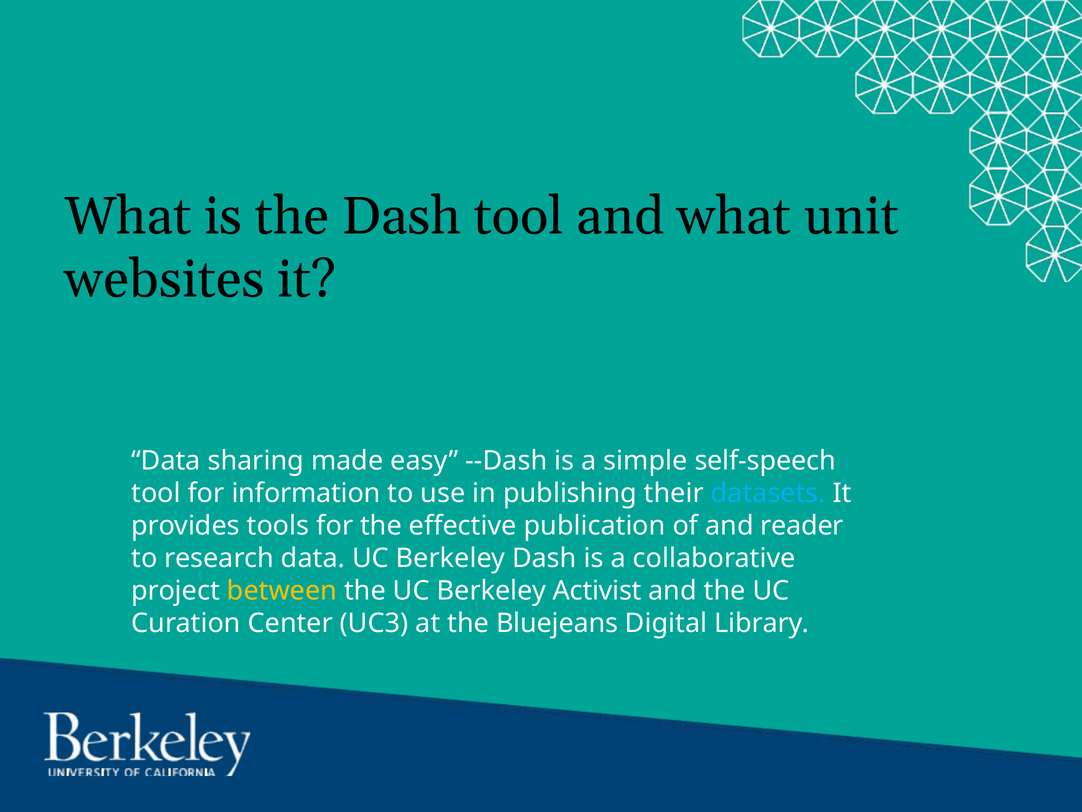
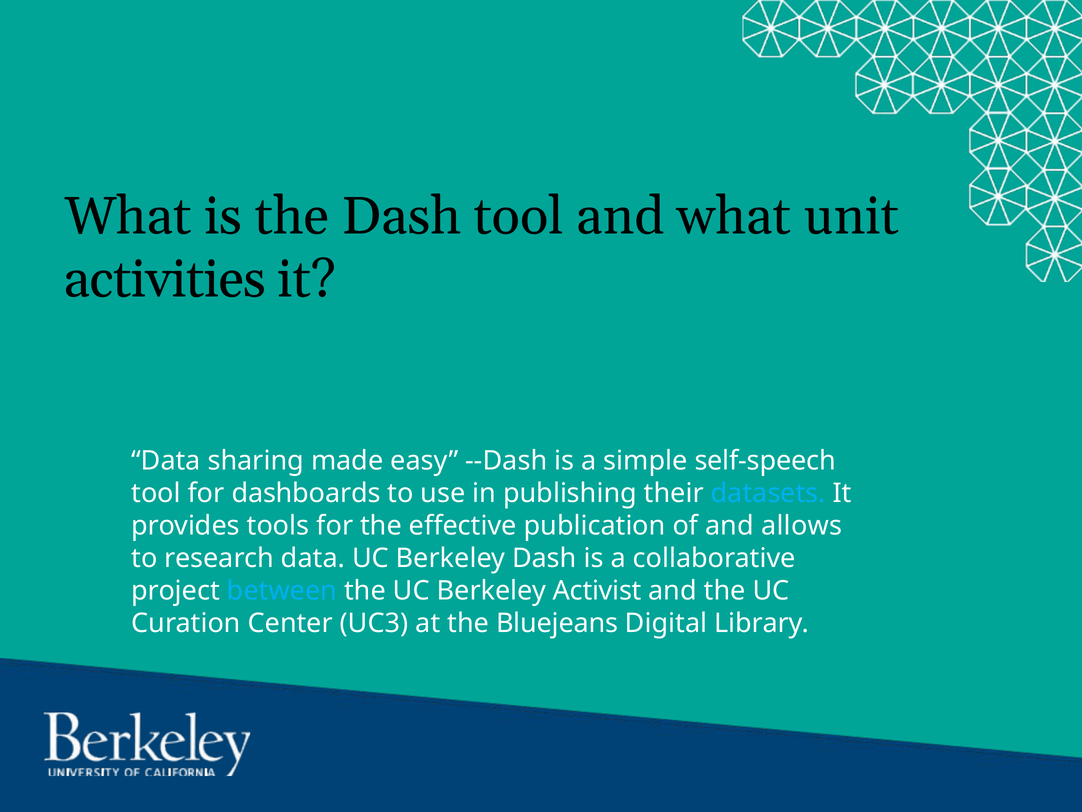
websites: websites -> activities
information: information -> dashboards
reader: reader -> allows
between colour: yellow -> light blue
